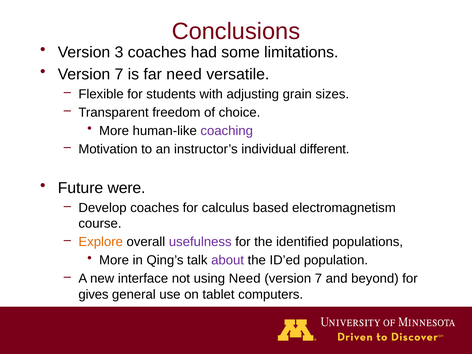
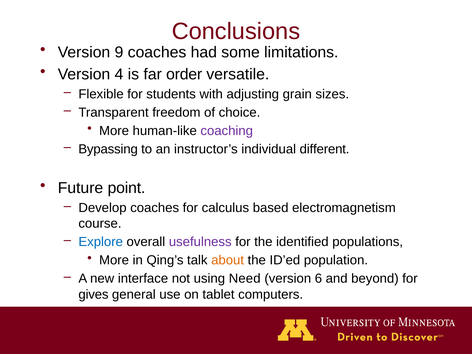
3: 3 -> 9
7 at (119, 74): 7 -> 4
far need: need -> order
Motivation: Motivation -> Bypassing
were: were -> point
Explore colour: orange -> blue
about colour: purple -> orange
7 at (318, 279): 7 -> 6
